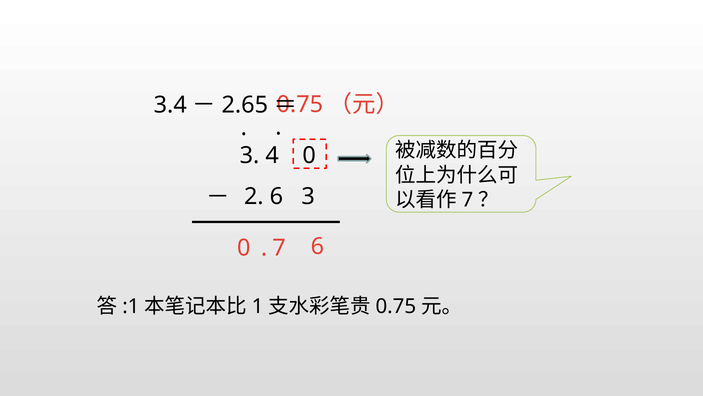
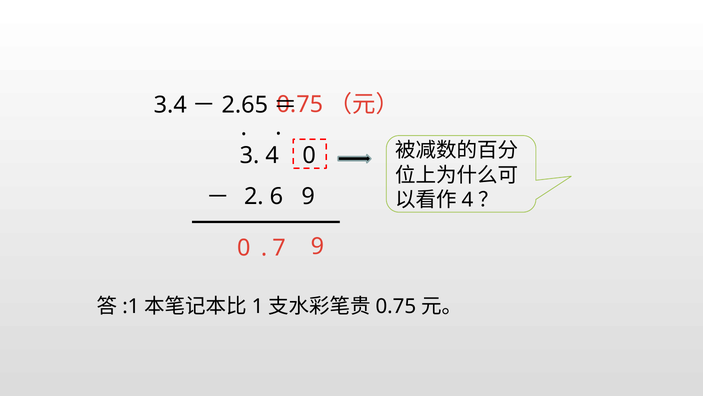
6 3: 3 -> 9
7 at (467, 200): 7 -> 4
7 6: 6 -> 9
